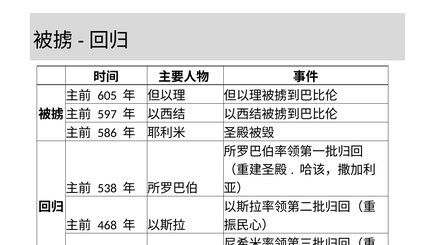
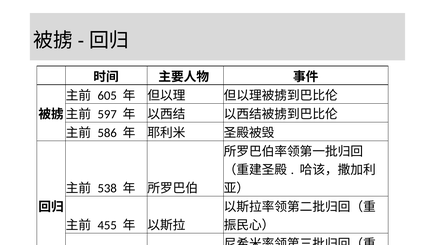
468: 468 -> 455
